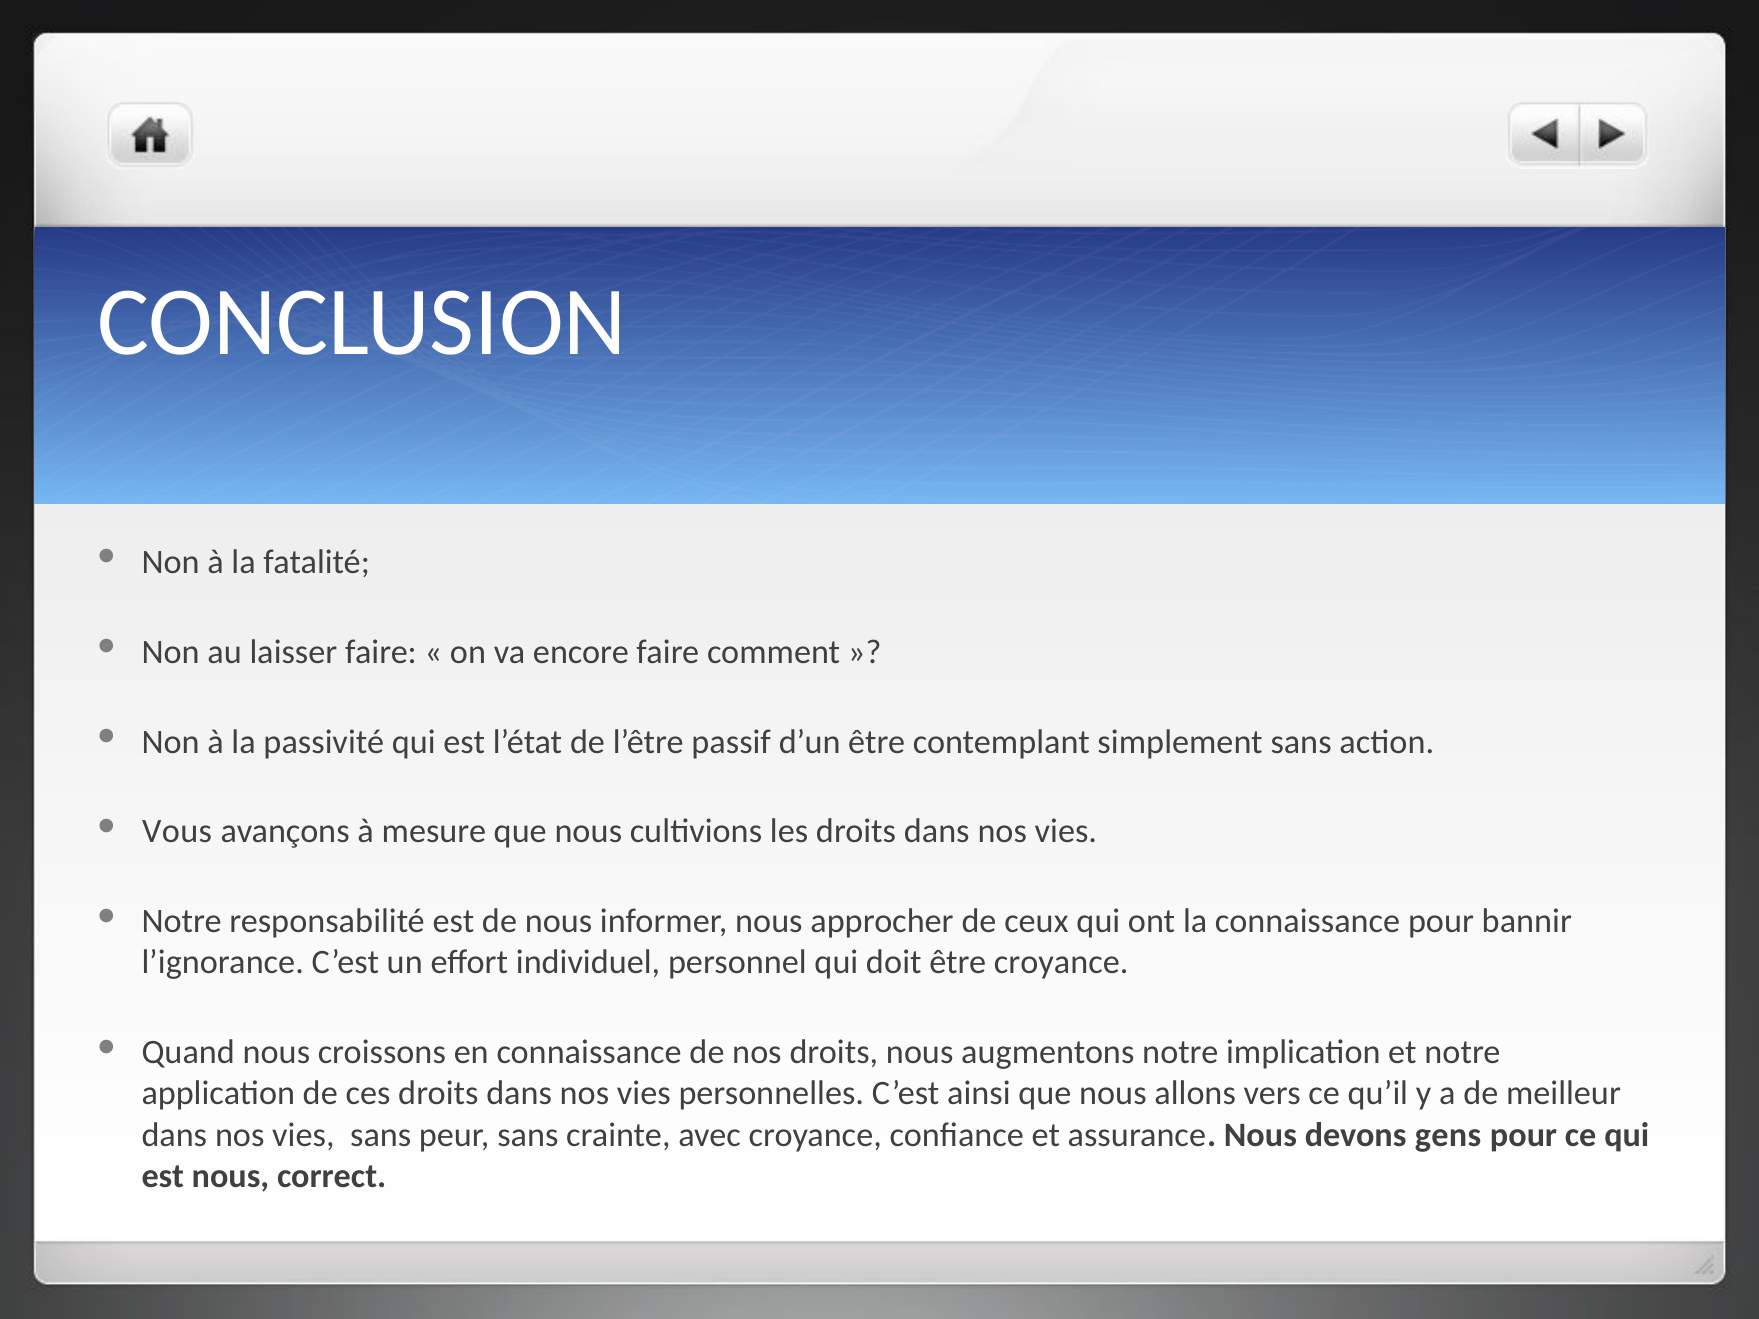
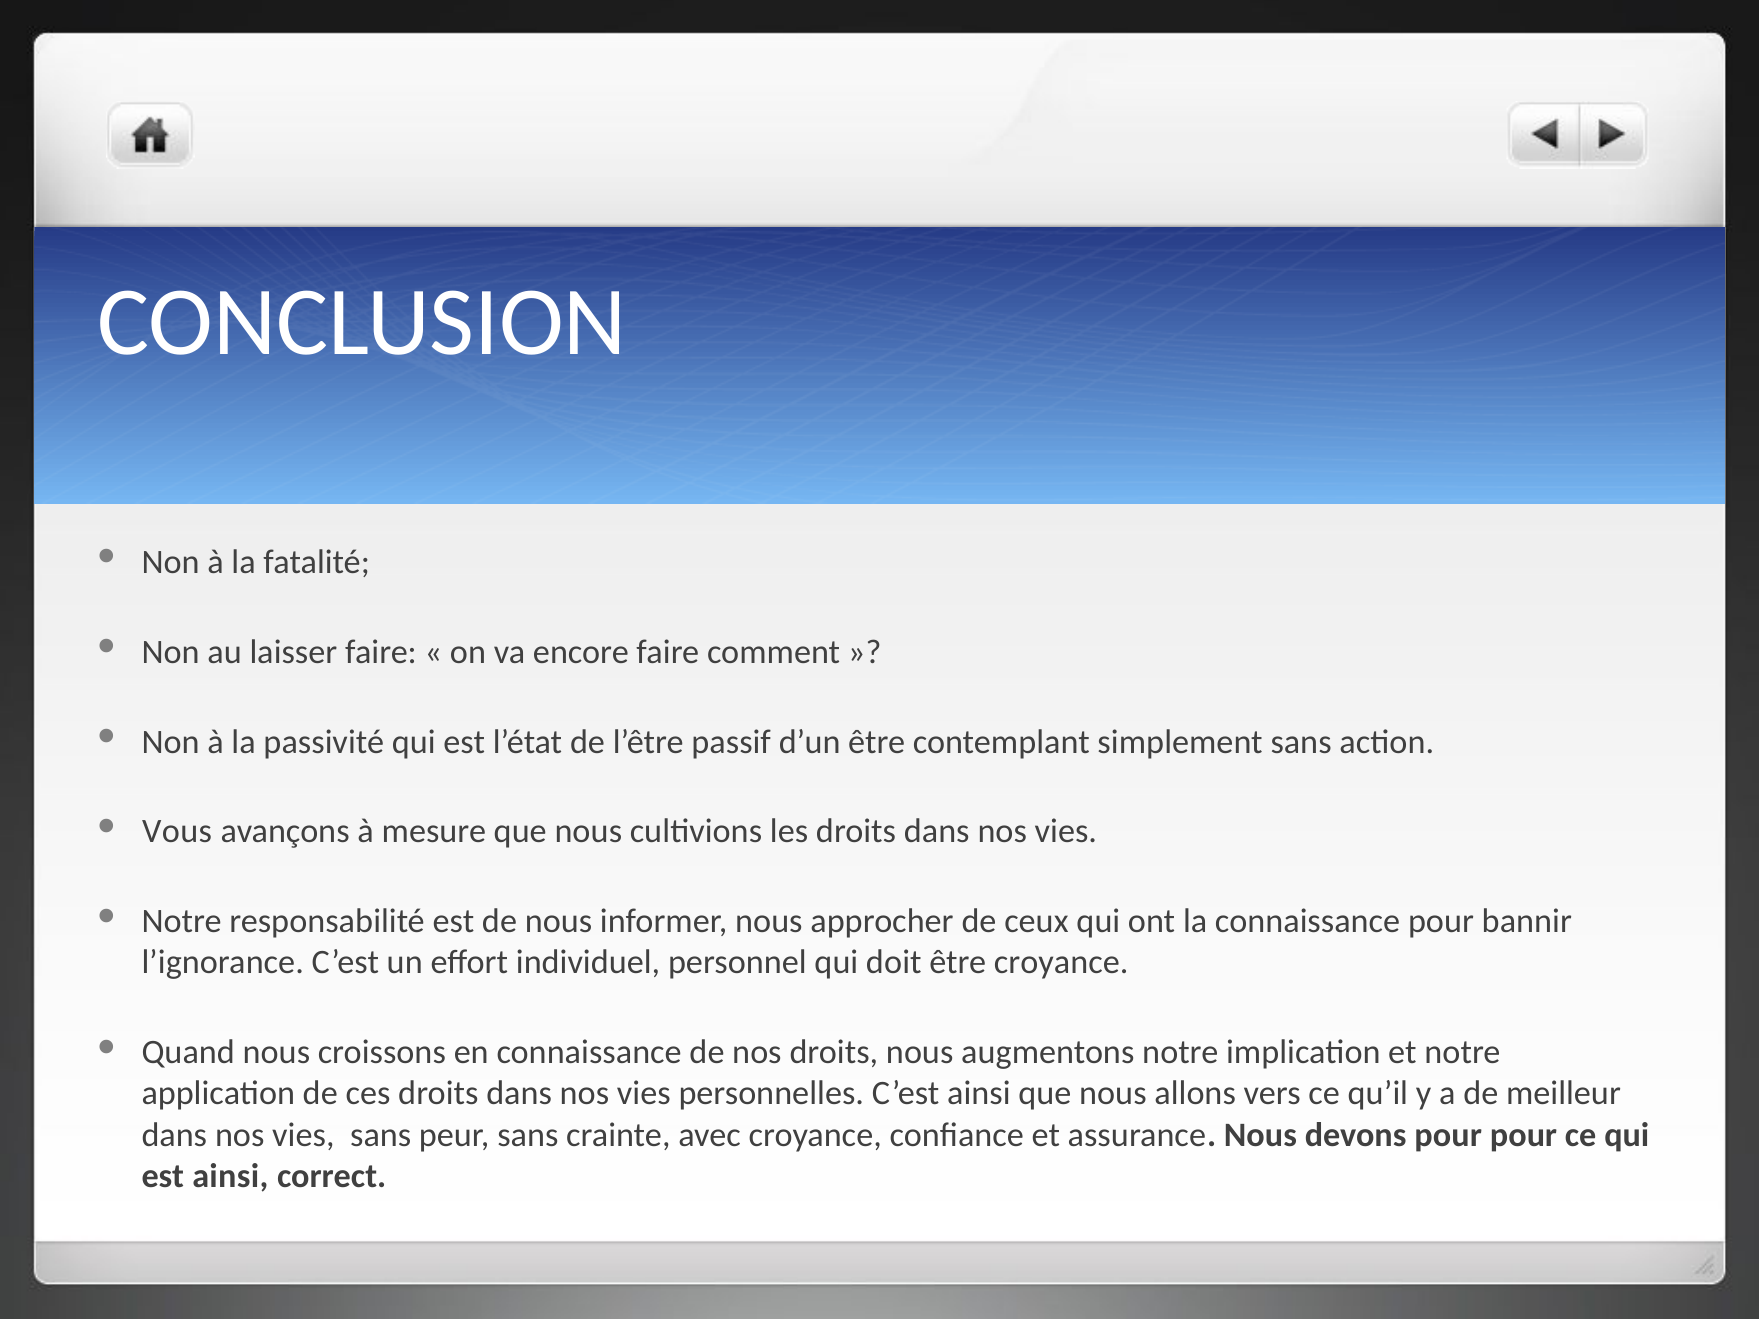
devons gens: gens -> pour
est nous: nous -> ainsi
